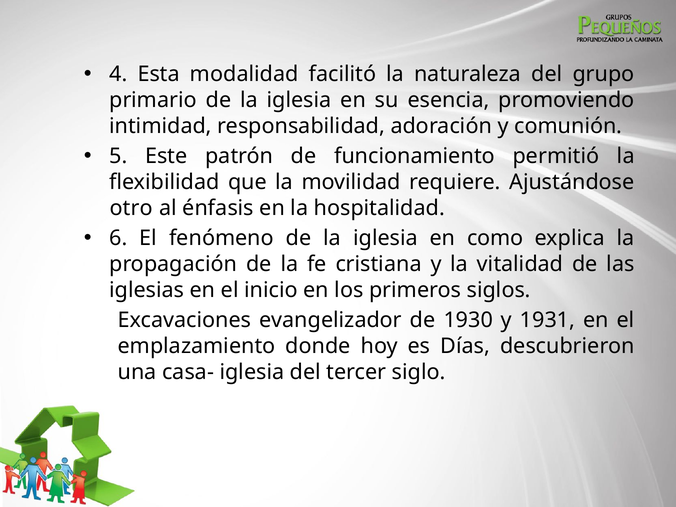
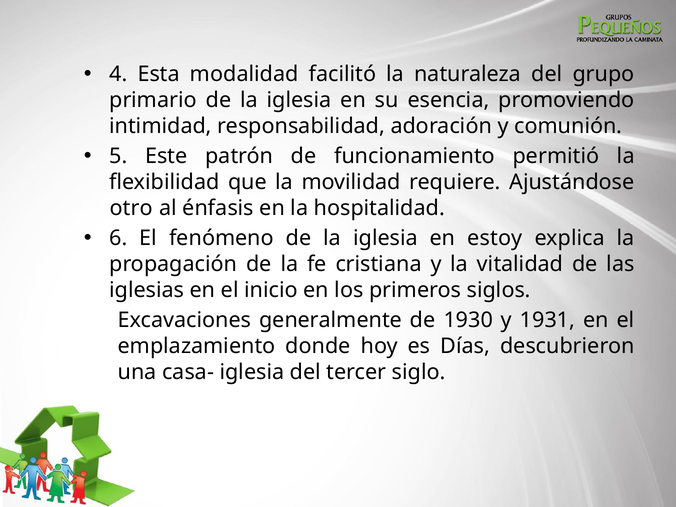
como: como -> estoy
evangelizador: evangelizador -> generalmente
